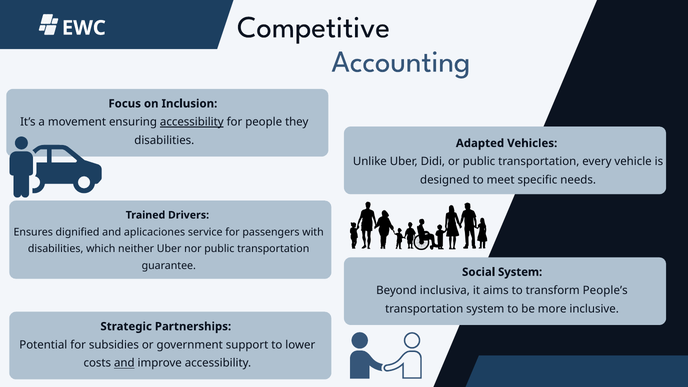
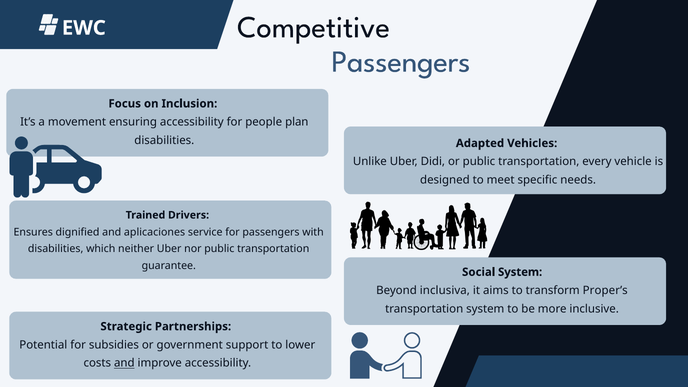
Accounting at (401, 62): Accounting -> Passengers
accessibility at (192, 122) underline: present -> none
they: they -> plan
People’s: People’s -> Proper’s
